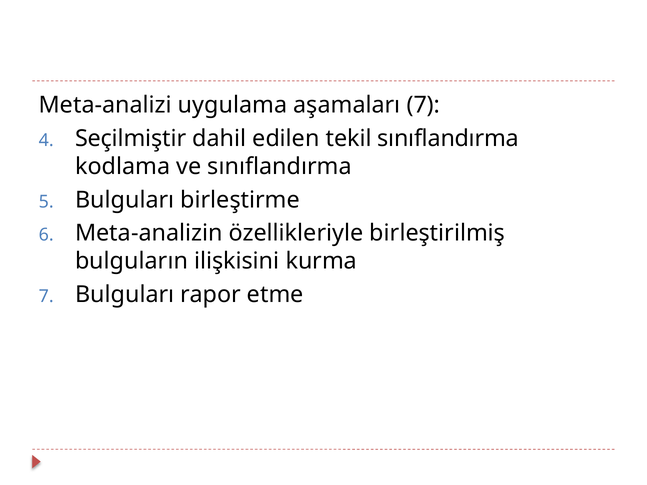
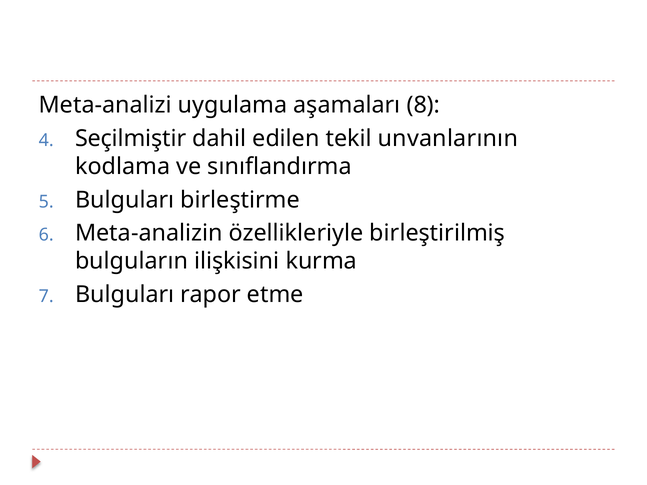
aşamaları 7: 7 -> 8
tekil sınıflandırma: sınıflandırma -> unvanlarının
